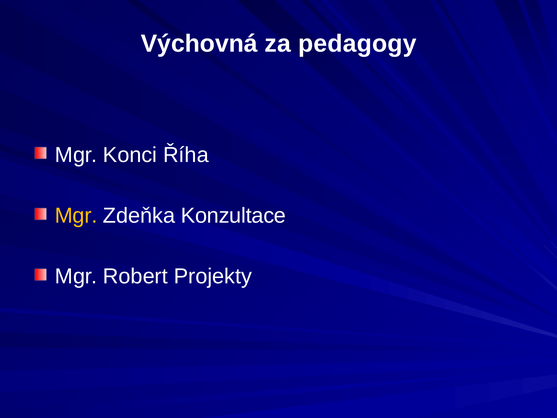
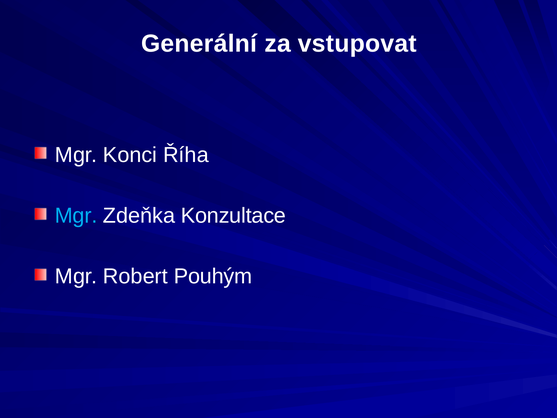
Výchovná: Výchovná -> Generální
pedagogy: pedagogy -> vstupovat
Mgr at (76, 216) colour: yellow -> light blue
Projekty: Projekty -> Pouhým
